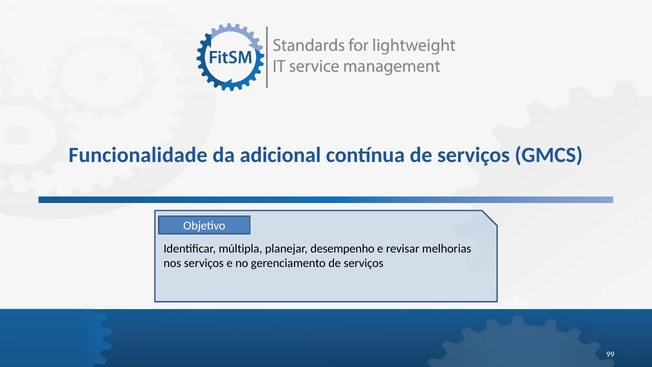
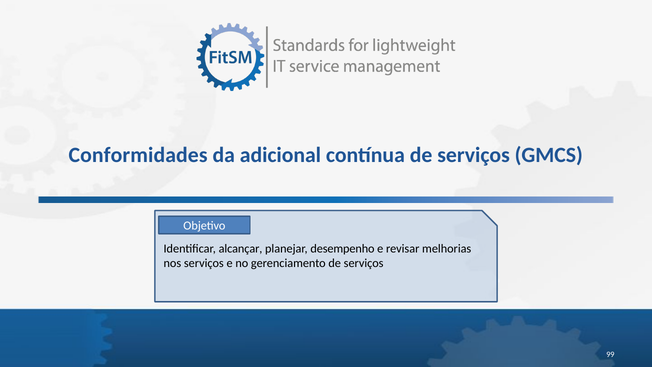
Funcionalidade: Funcionalidade -> Conformidades
múltipla: múltipla -> alcançar
